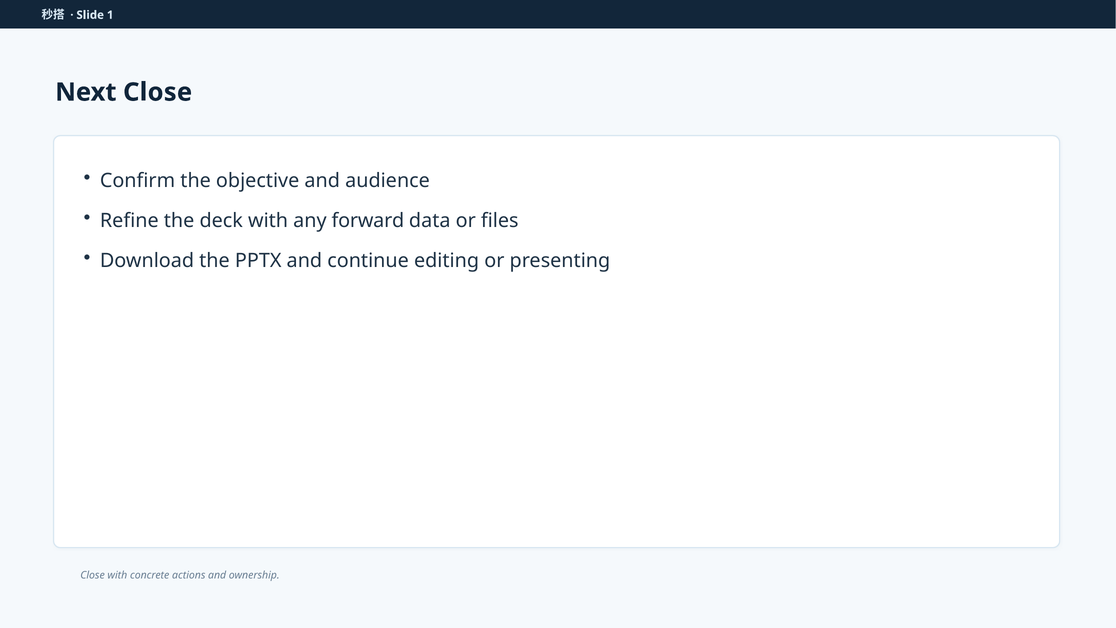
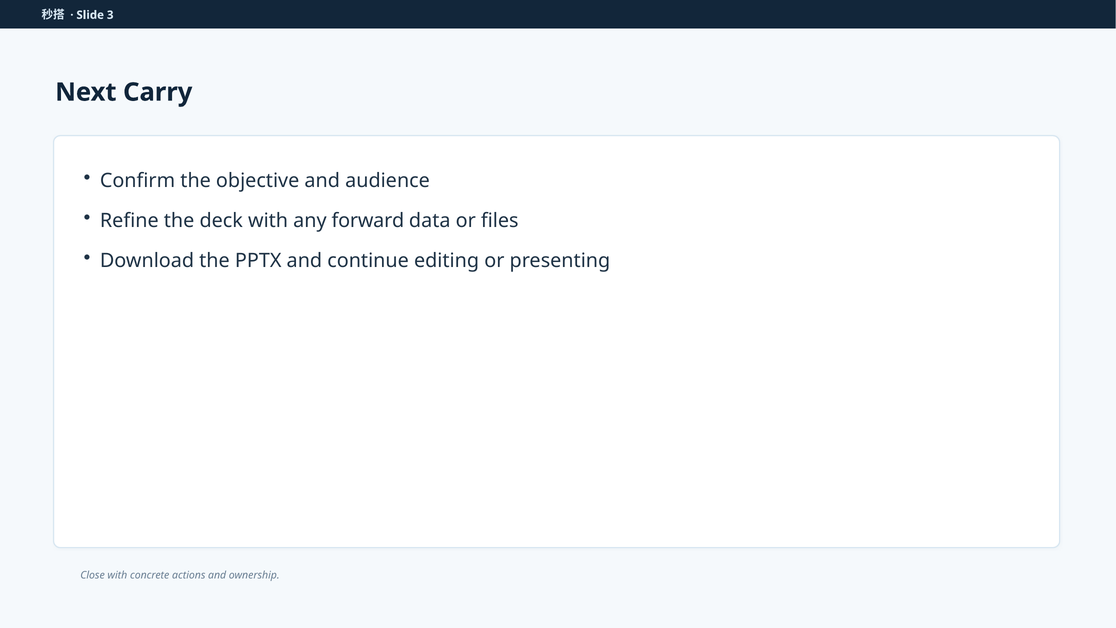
1: 1 -> 3
Next Close: Close -> Carry
